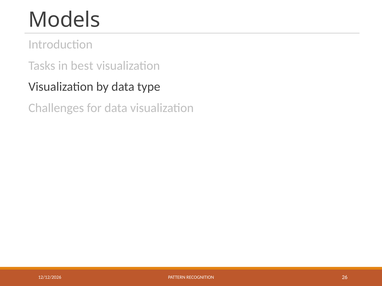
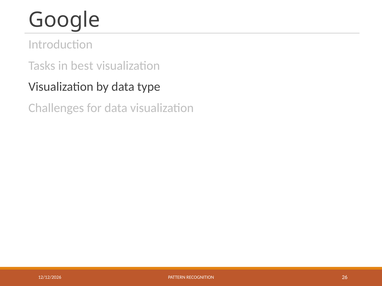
Models: Models -> Google
